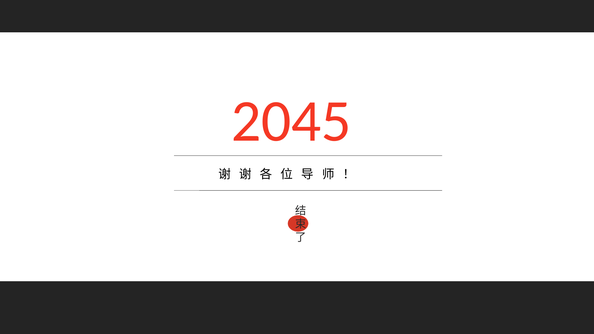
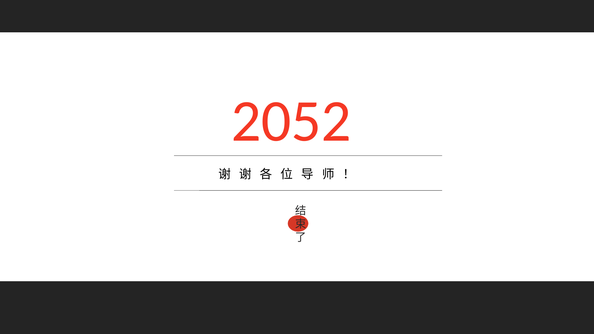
2045: 2045 -> 2052
